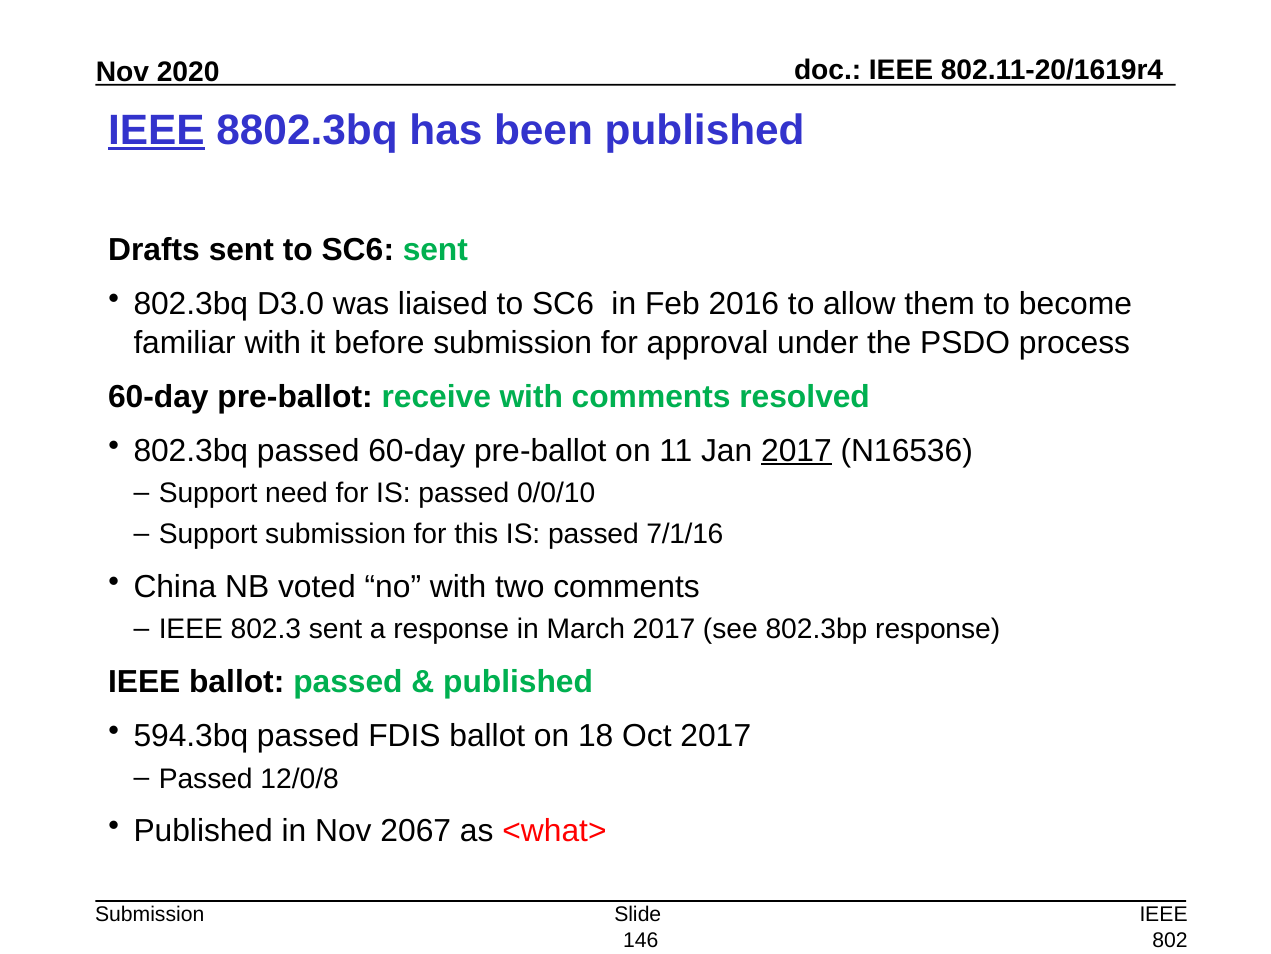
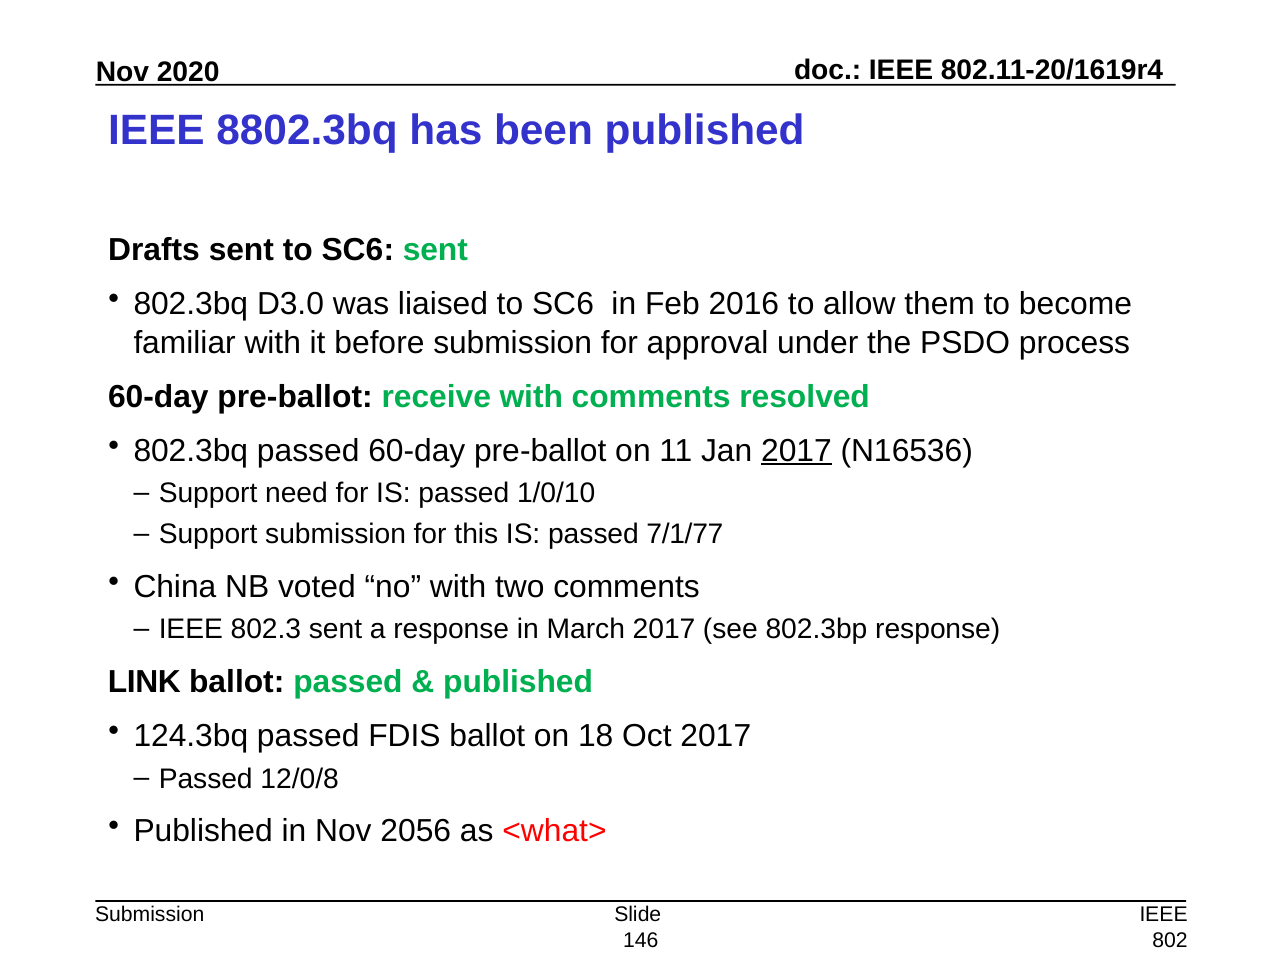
IEEE at (156, 130) underline: present -> none
0/0/10: 0/0/10 -> 1/0/10
7/1/16: 7/1/16 -> 7/1/77
IEEE at (144, 681): IEEE -> LINK
594.3bq: 594.3bq -> 124.3bq
2067: 2067 -> 2056
